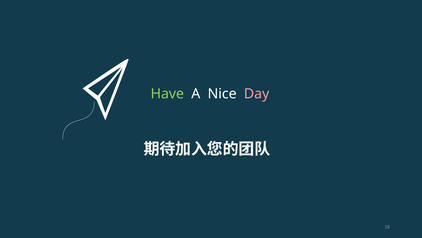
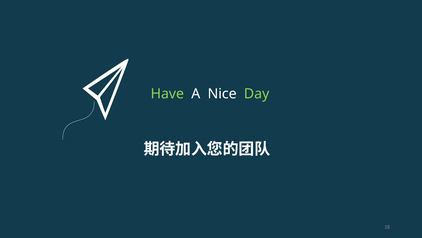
Day colour: pink -> light green
